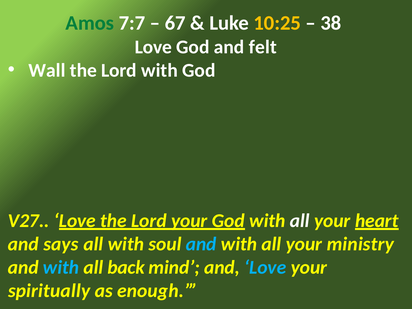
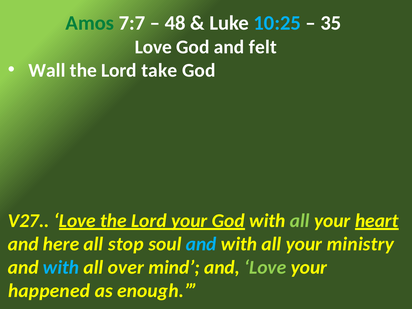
67: 67 -> 48
10:25 colour: yellow -> light blue
38: 38 -> 35
Lord with: with -> take
all at (300, 221) colour: white -> light green
says: says -> here
all with: with -> stop
back: back -> over
Love at (265, 267) colour: light blue -> light green
spiritually: spiritually -> happened
